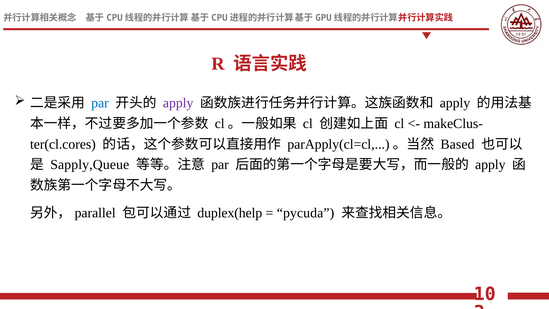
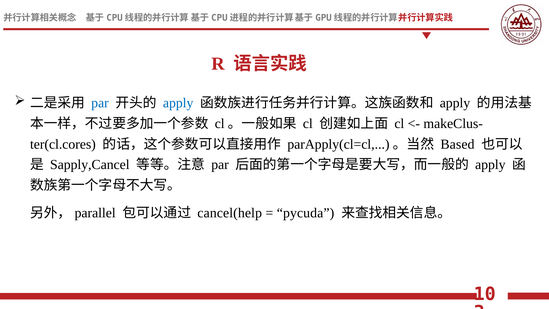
apply at (178, 103) colour: purple -> blue
Sapply,Queue: Sapply,Queue -> Sapply,Cancel
duplex(help: duplex(help -> cancel(help
